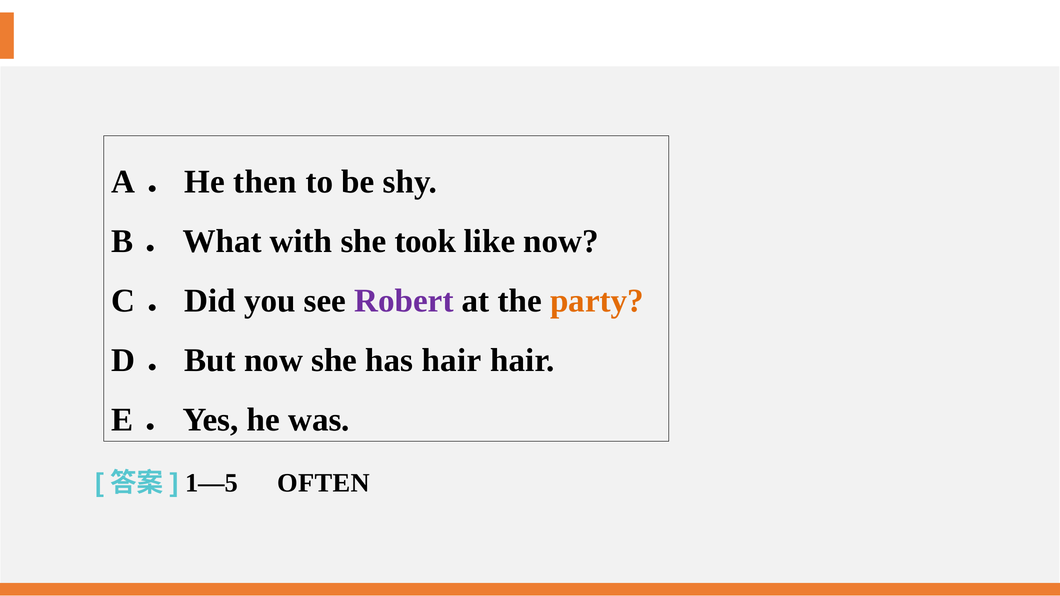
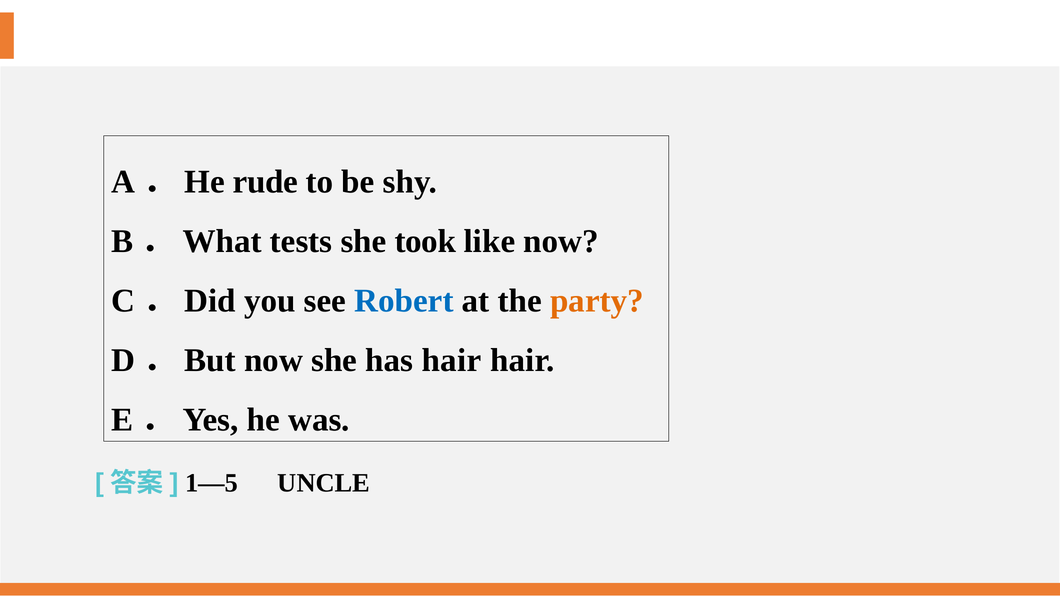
then: then -> rude
with: with -> tests
Robert colour: purple -> blue
OFTEN: OFTEN -> UNCLE
